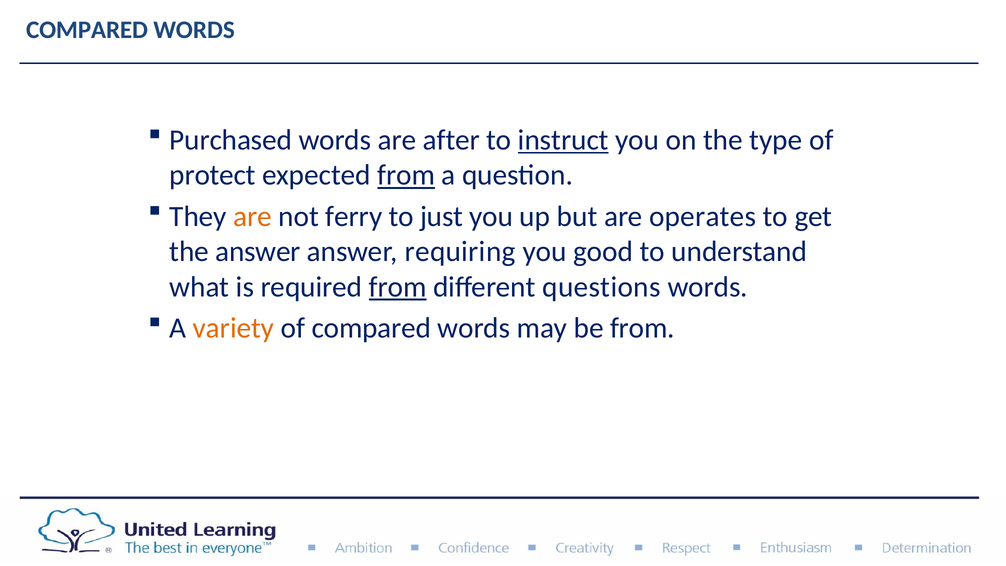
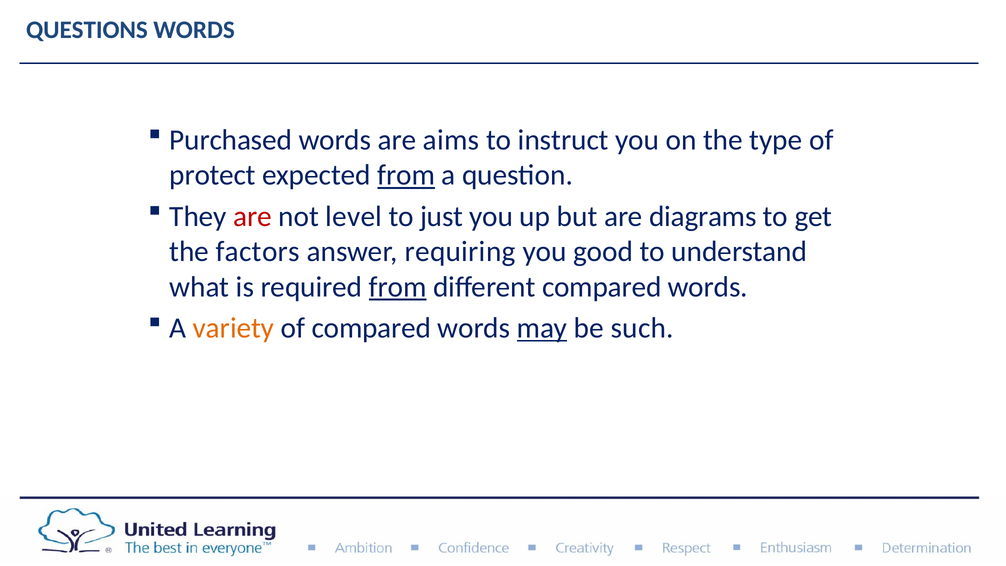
COMPARED at (87, 30): COMPARED -> QUESTIONS
after: after -> aims
instruct underline: present -> none
are at (252, 216) colour: orange -> red
ferry: ferry -> level
operates: operates -> diagrams
the answer: answer -> factors
different questions: questions -> compared
may underline: none -> present
be from: from -> such
